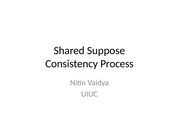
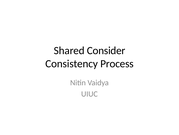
Suppose: Suppose -> Consider
